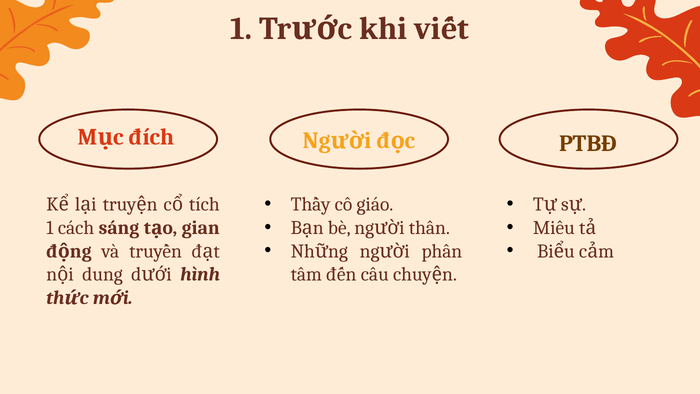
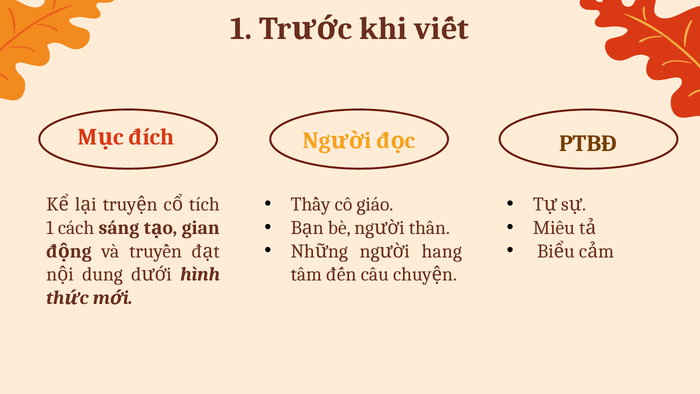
phân: phân -> hang
